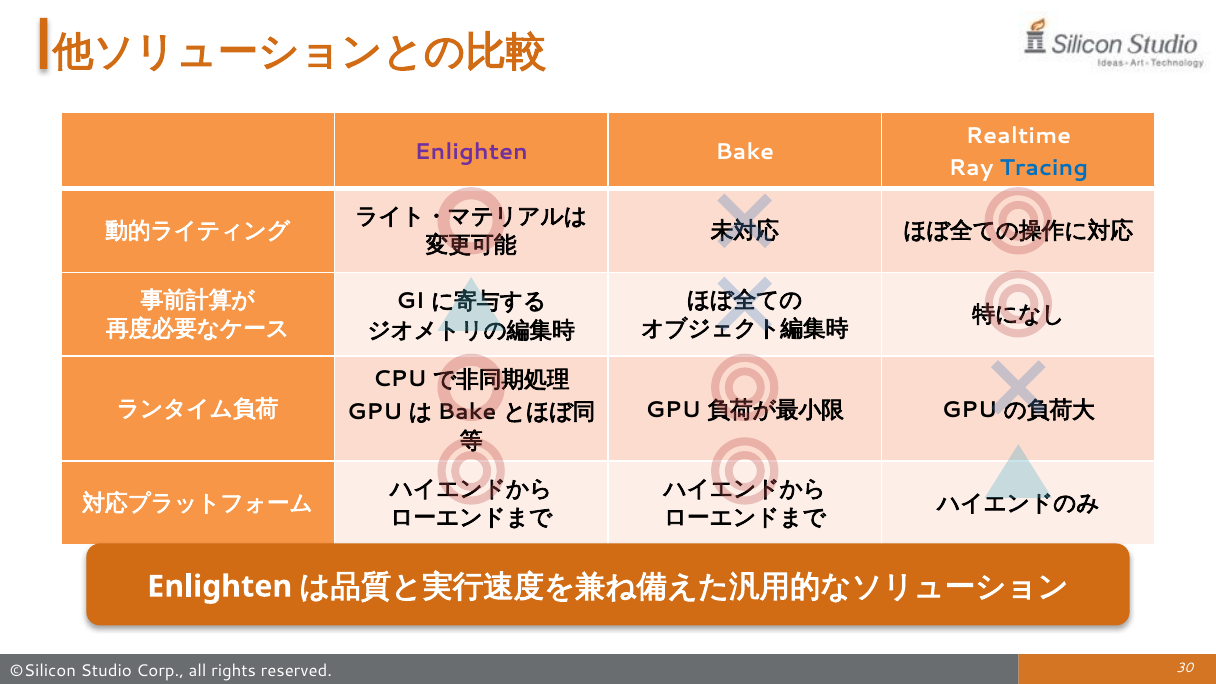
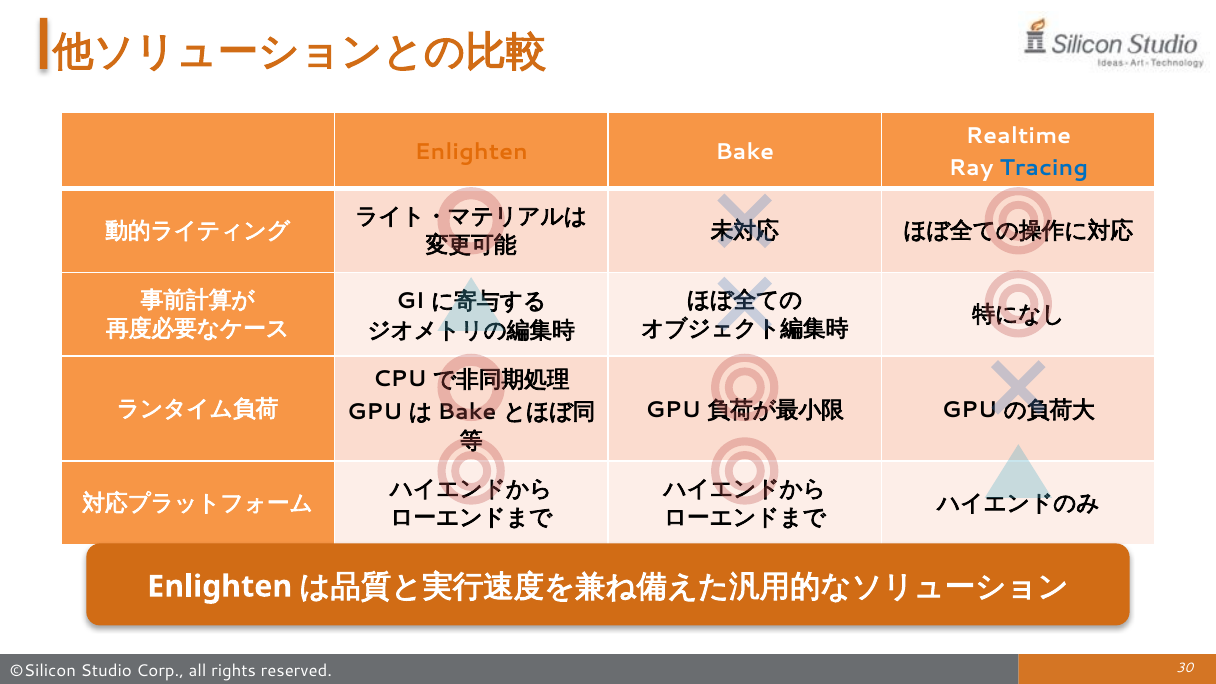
Enlighten at (471, 152) colour: purple -> orange
